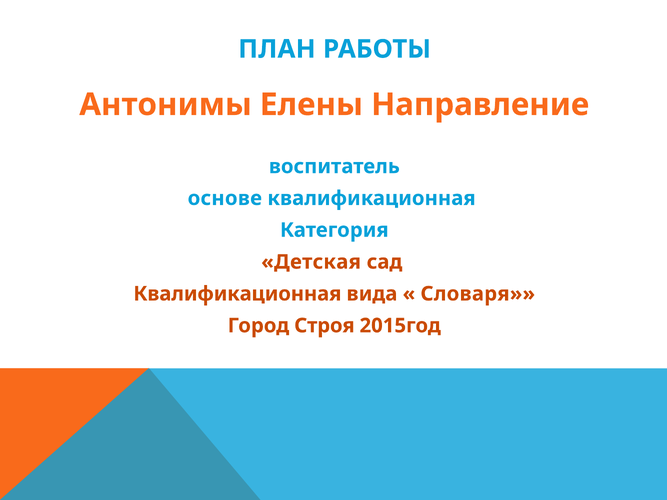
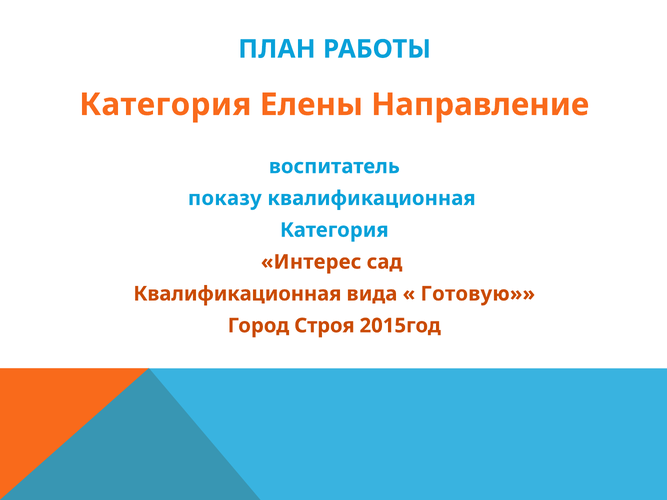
Антонимы at (166, 105): Антонимы -> Категория
основе: основе -> показу
Детская: Детская -> Интерес
Словаря: Словаря -> Готовую
